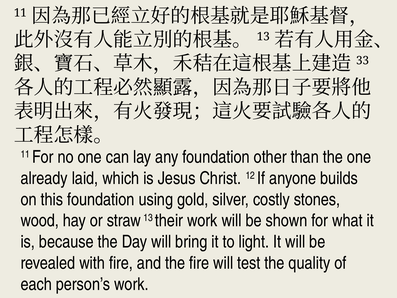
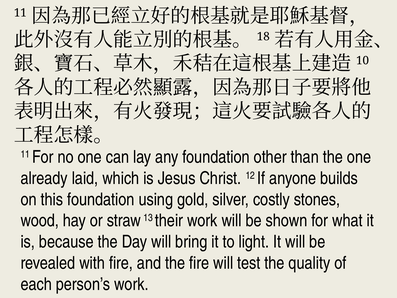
13 at (263, 37): 13 -> 18
33: 33 -> 10
